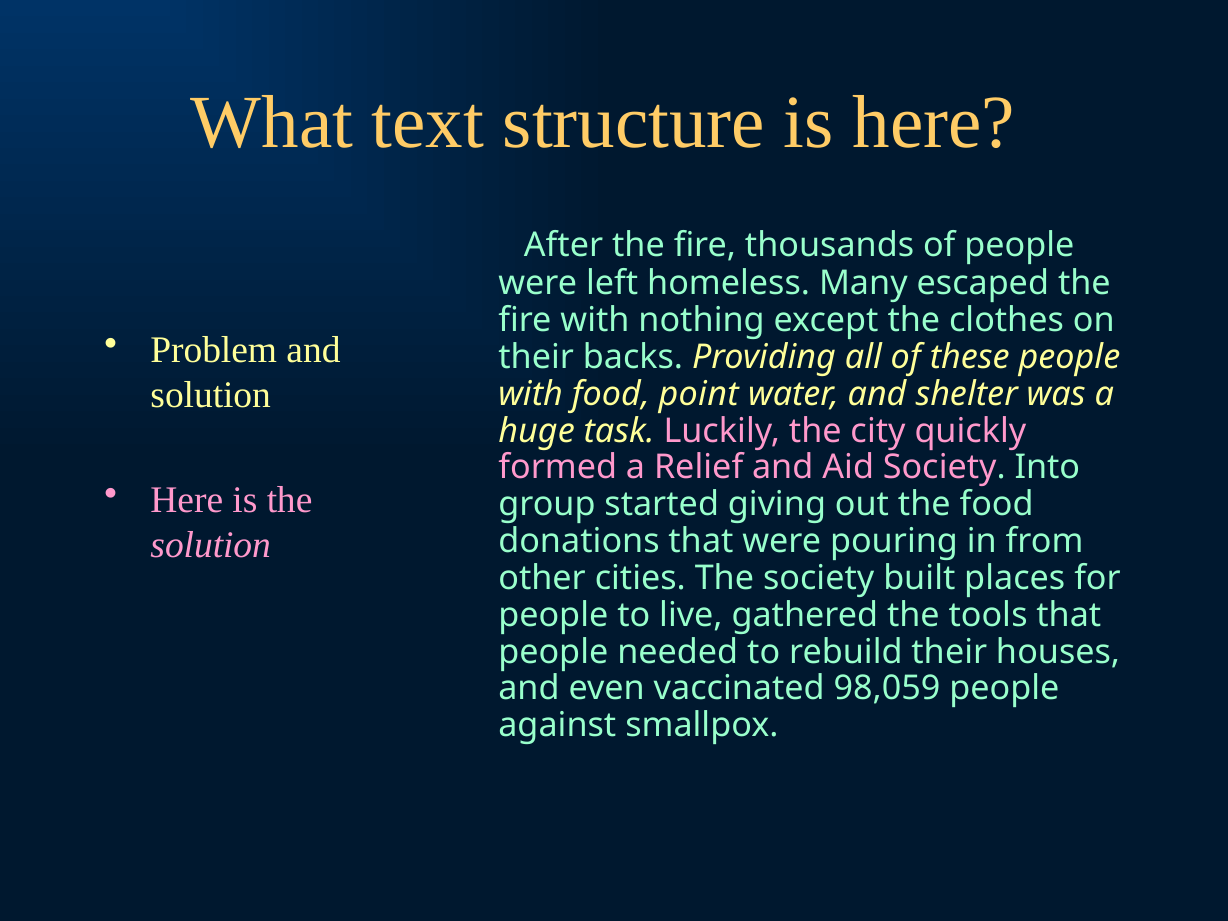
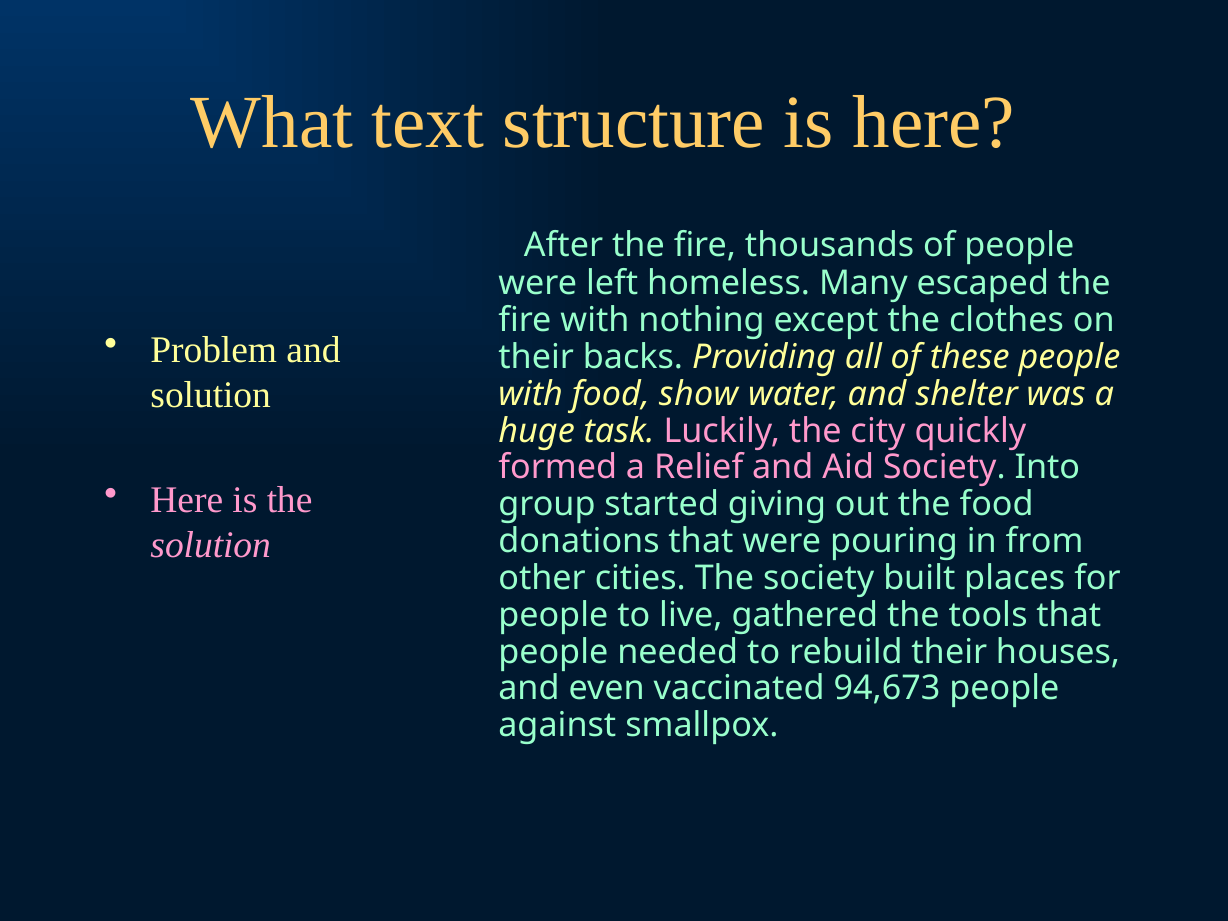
point: point -> show
98,059: 98,059 -> 94,673
